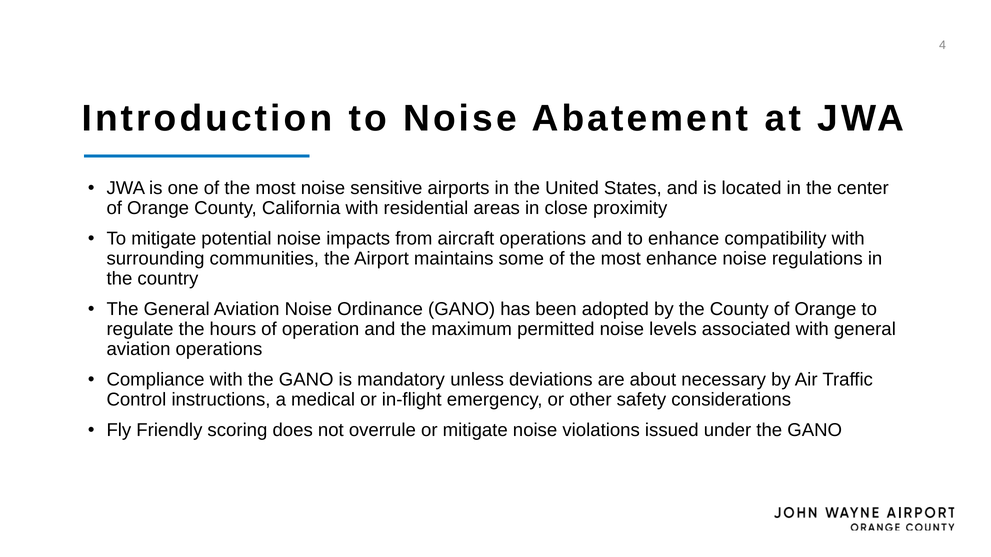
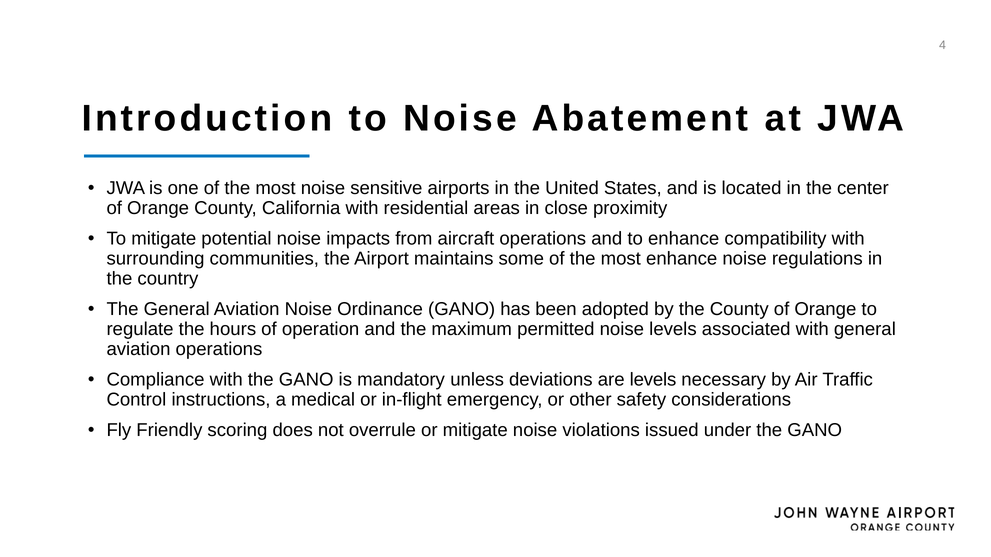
are about: about -> levels
